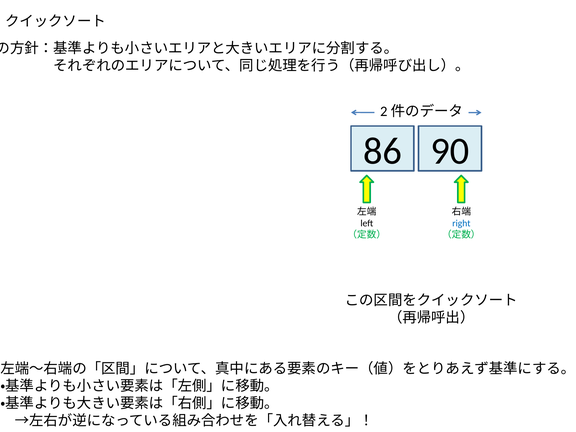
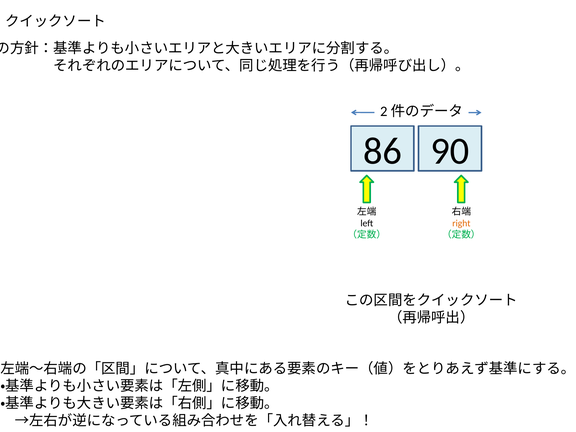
right colour: blue -> orange
